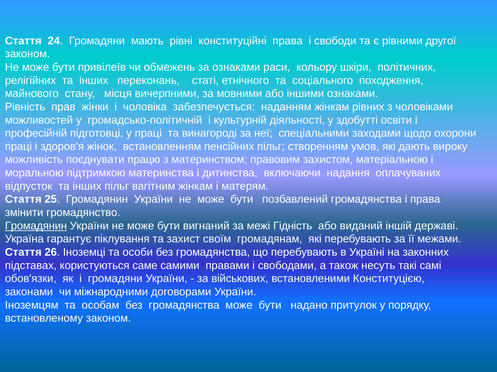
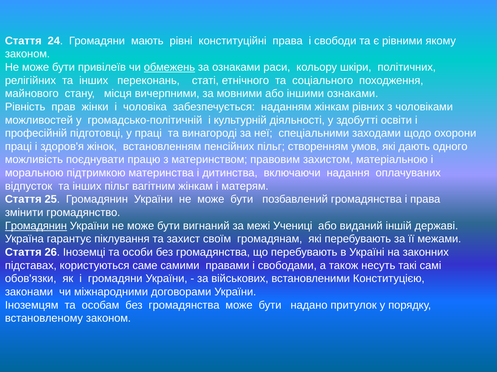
другої: другої -> якому
обмежень underline: none -> present
вироку: вироку -> одного
Гідність: Гідність -> Учениці
